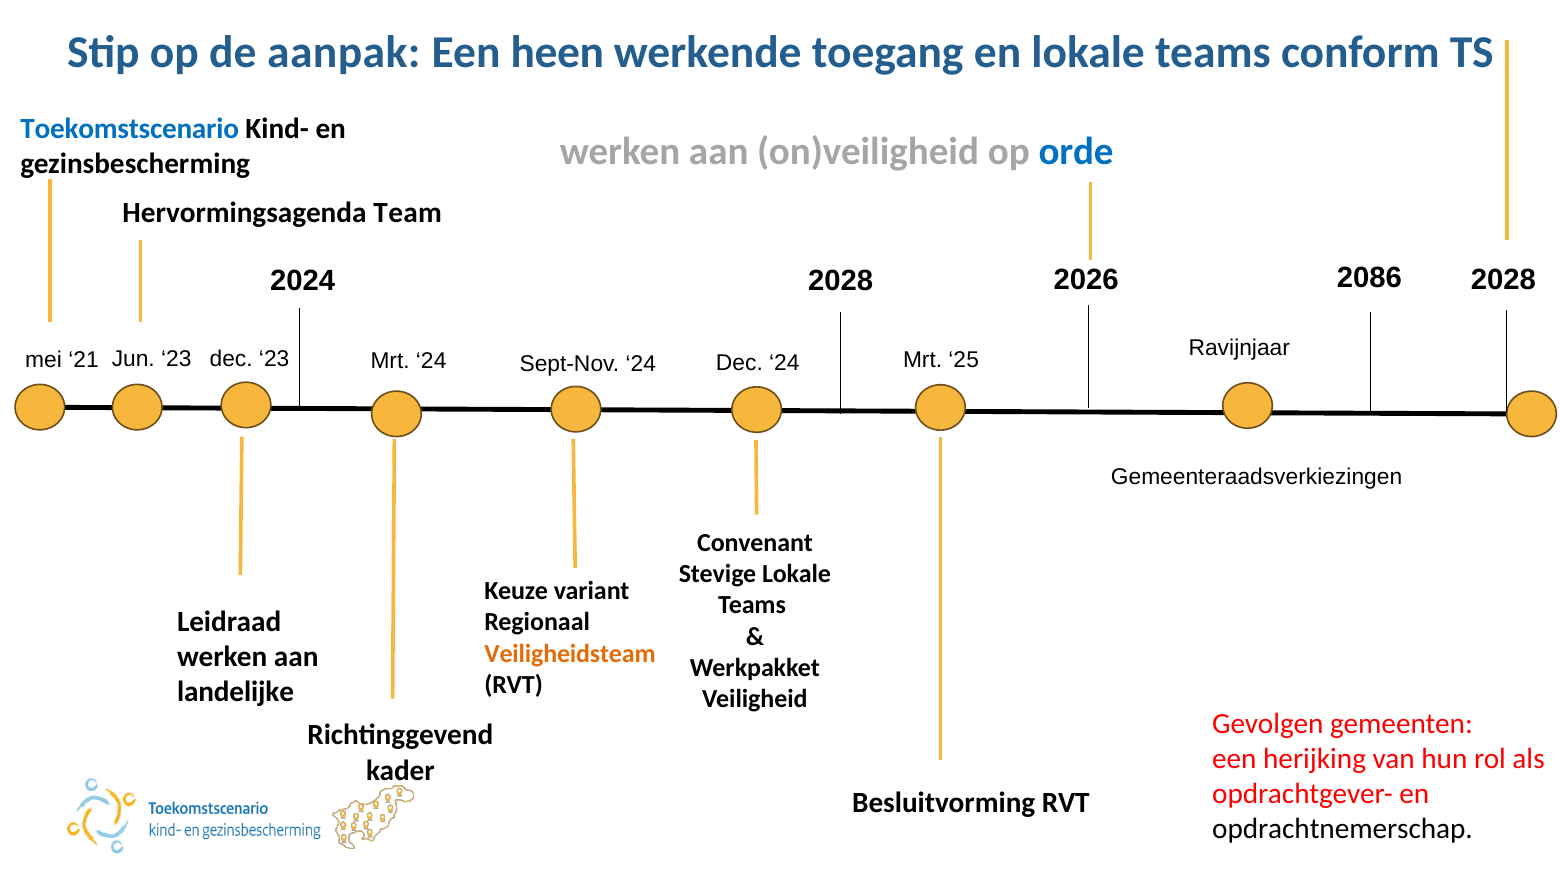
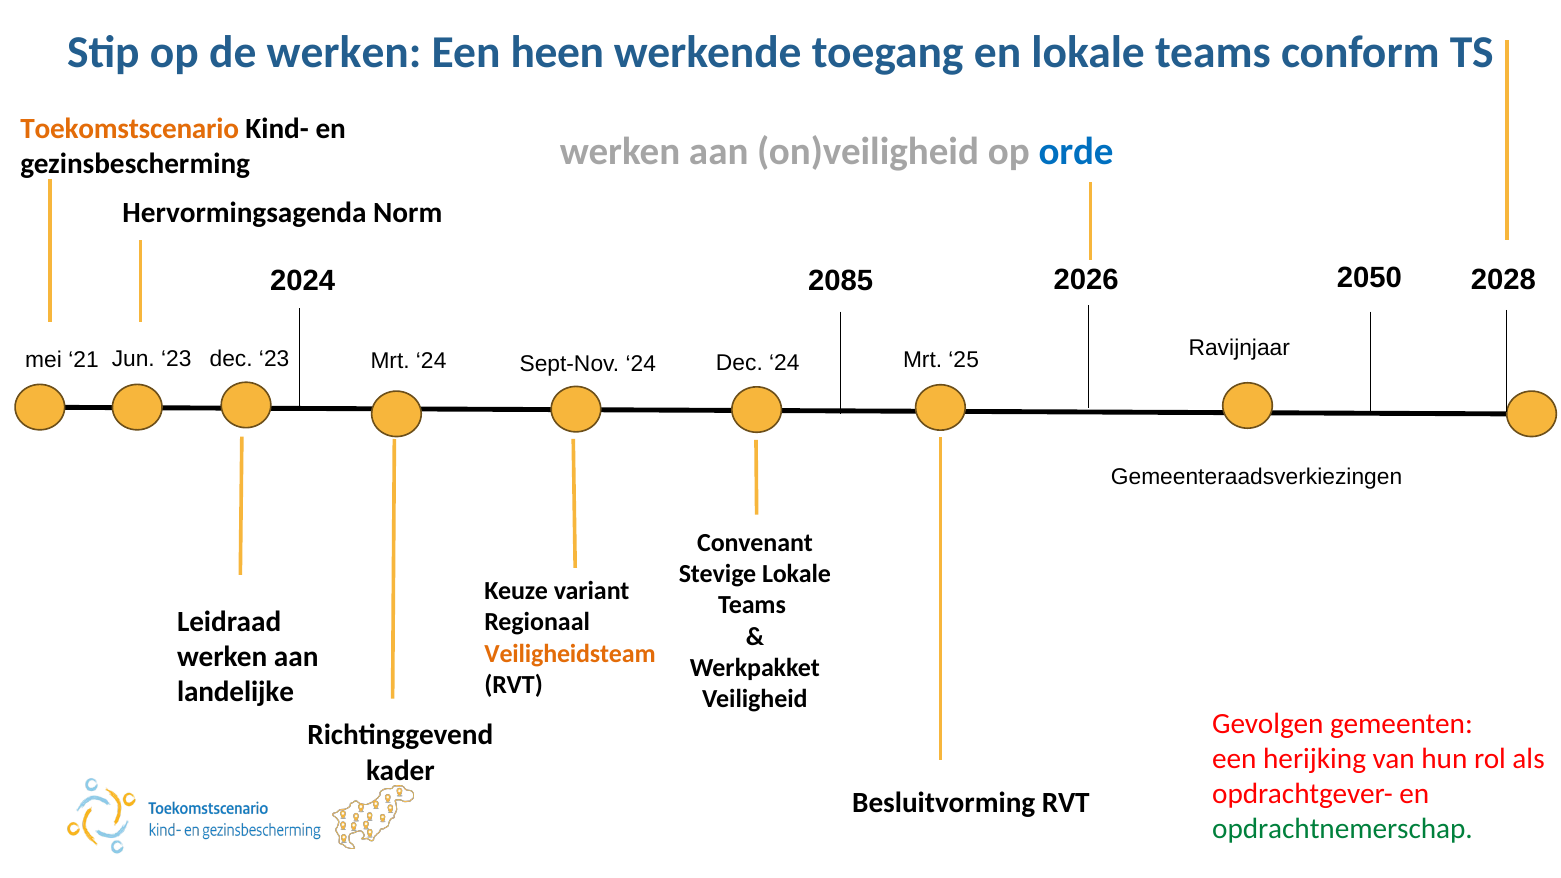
de aanpak: aanpak -> werken
Toekomstscenario colour: blue -> orange
Team: Team -> Norm
2028 at (841, 281): 2028 -> 2085
2086: 2086 -> 2050
opdrachtnemerschap colour: black -> green
